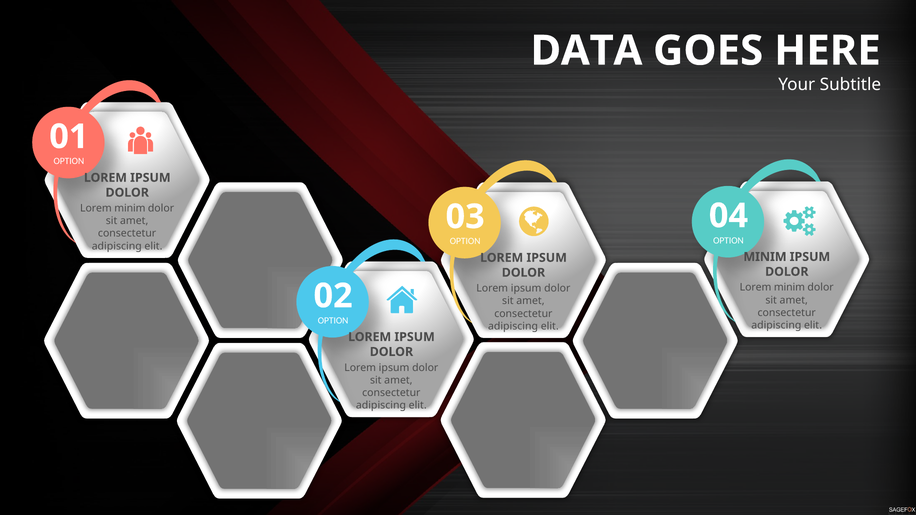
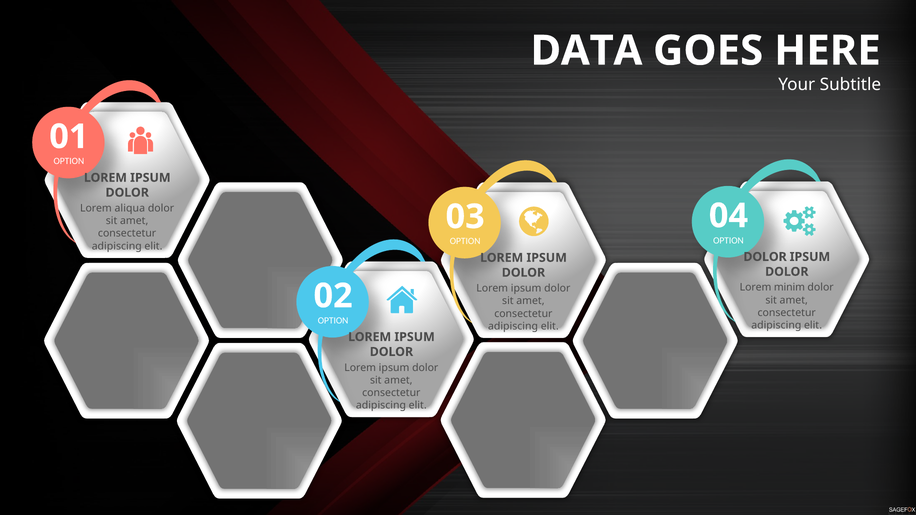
minim at (130, 208): minim -> aliqua
MINIM at (765, 257): MINIM -> DOLOR
